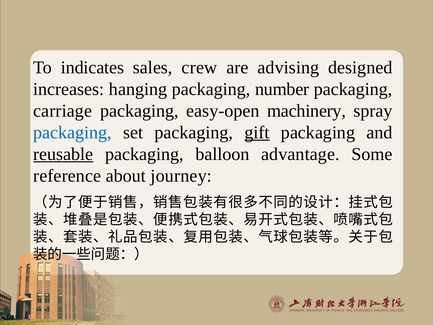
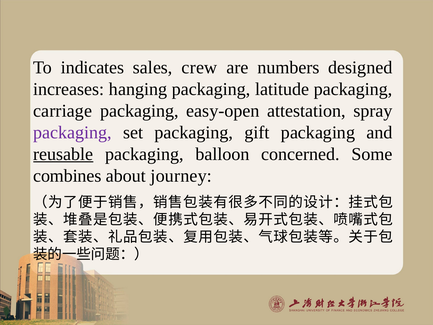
advising: advising -> numbers
number: number -> latitude
machinery: machinery -> attestation
packaging at (72, 132) colour: blue -> purple
gift underline: present -> none
advantage: advantage -> concerned
reference: reference -> combines
